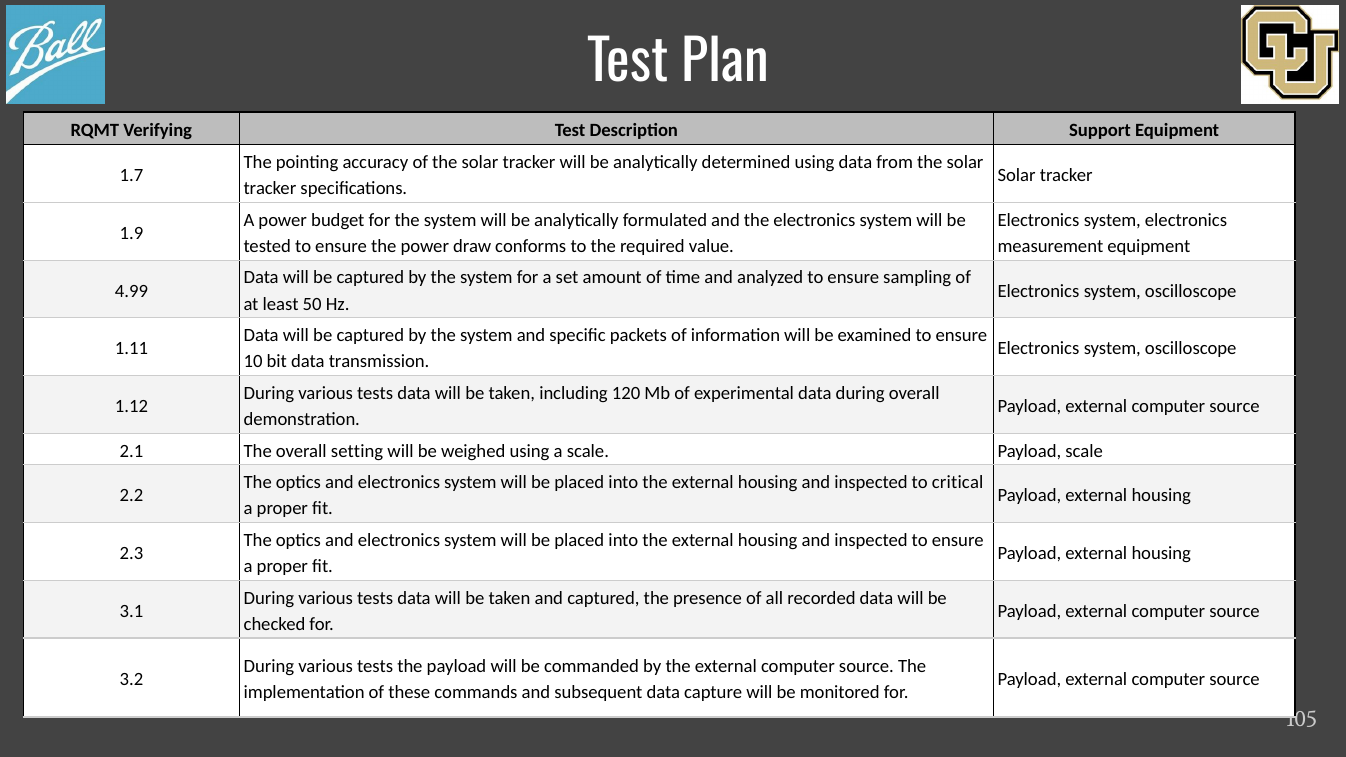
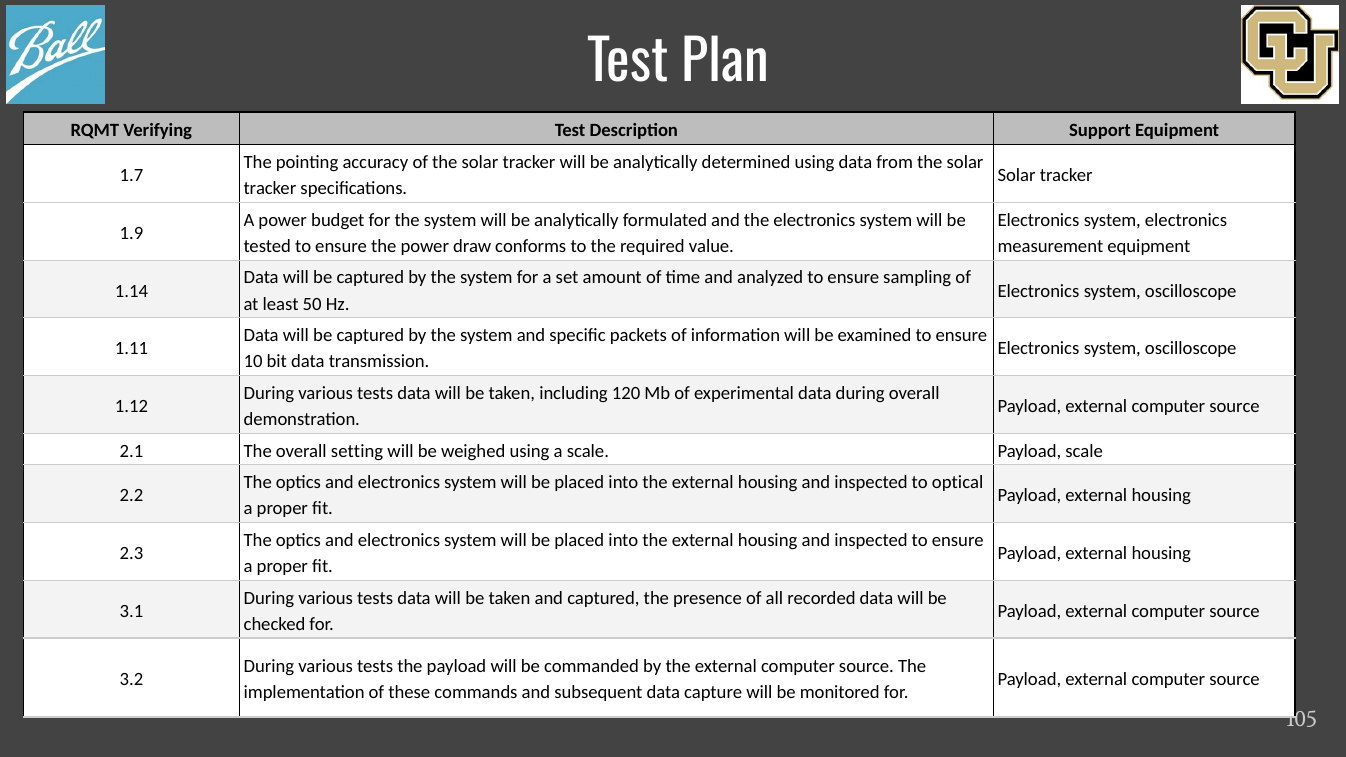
4.99: 4.99 -> 1.14
critical: critical -> optical
